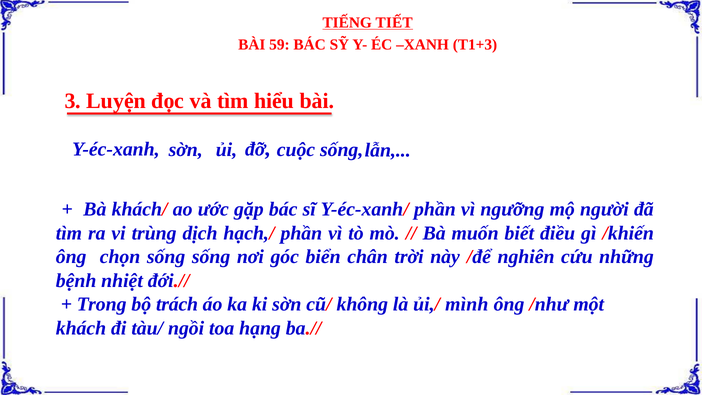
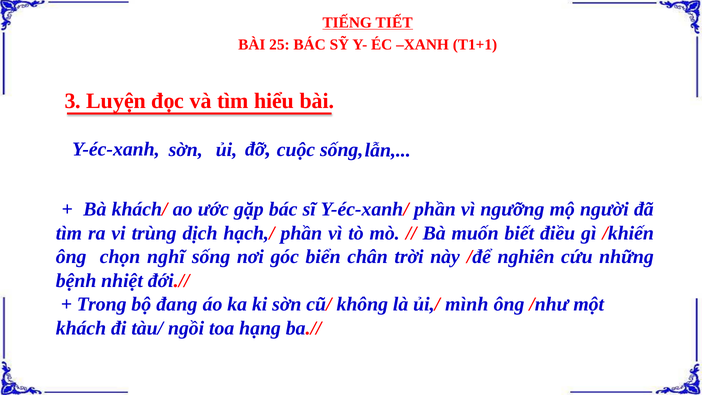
59: 59 -> 25
T1+3: T1+3 -> T1+1
chọn sống: sống -> nghĩ
trách: trách -> đang
